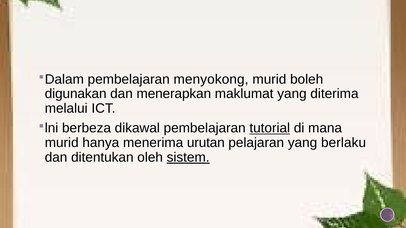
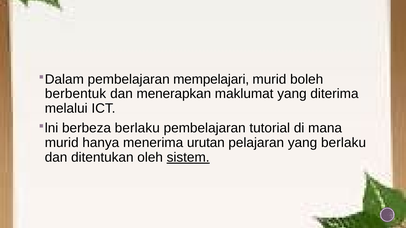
menyokong: menyokong -> mempelajari
digunakan: digunakan -> berbentuk
berbeza dikawal: dikawal -> berlaku
tutorial underline: present -> none
